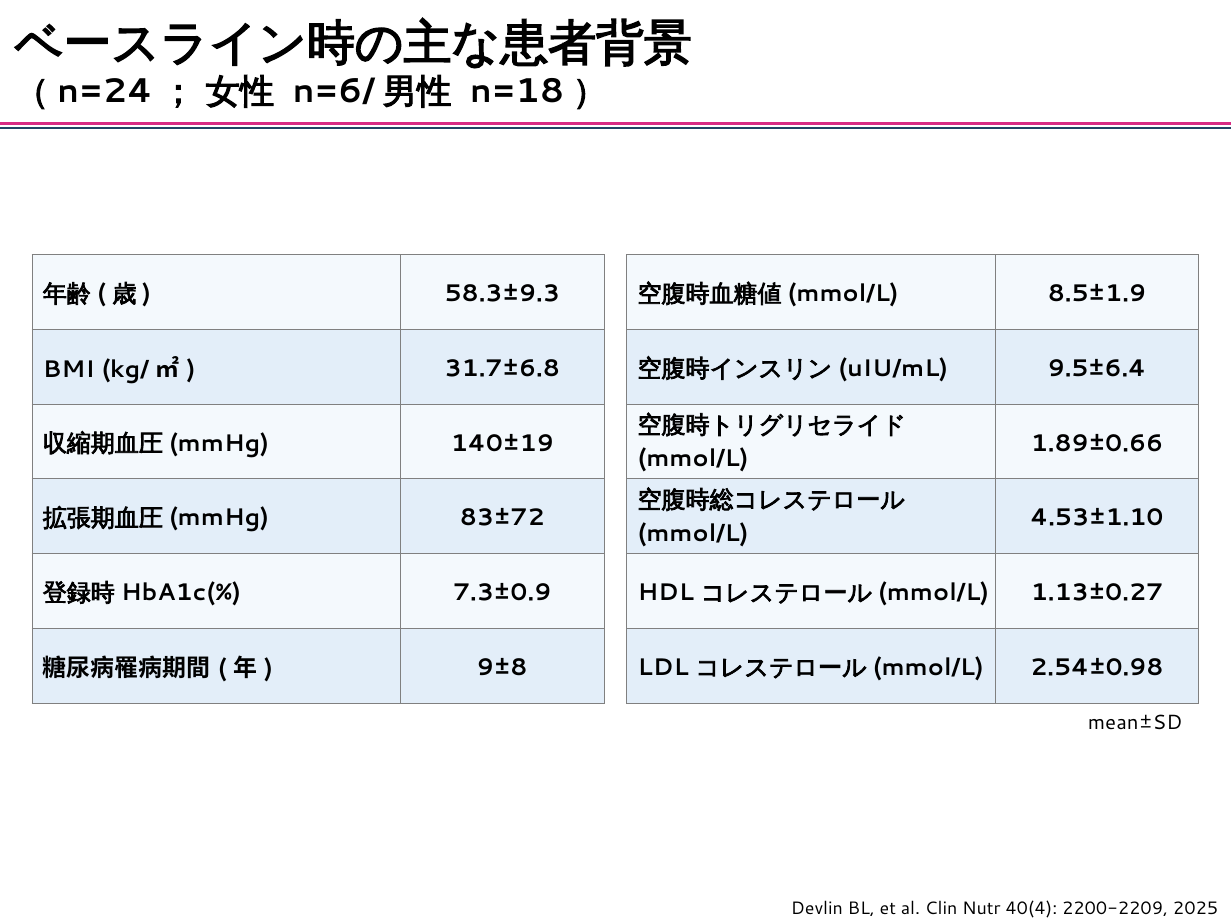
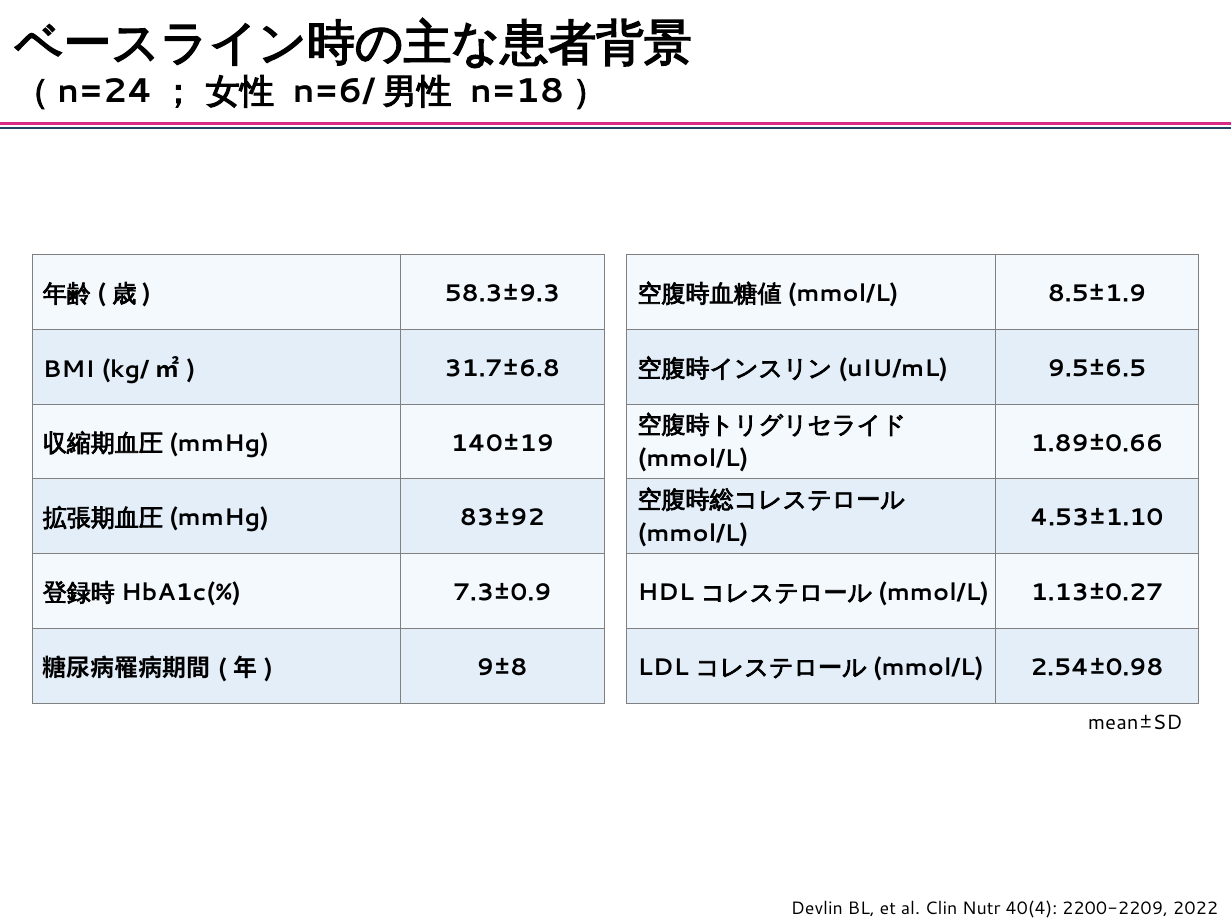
9.5±6.4: 9.5±6.4 -> 9.5±6.5
83±72: 83±72 -> 83±92
2025: 2025 -> 2022
